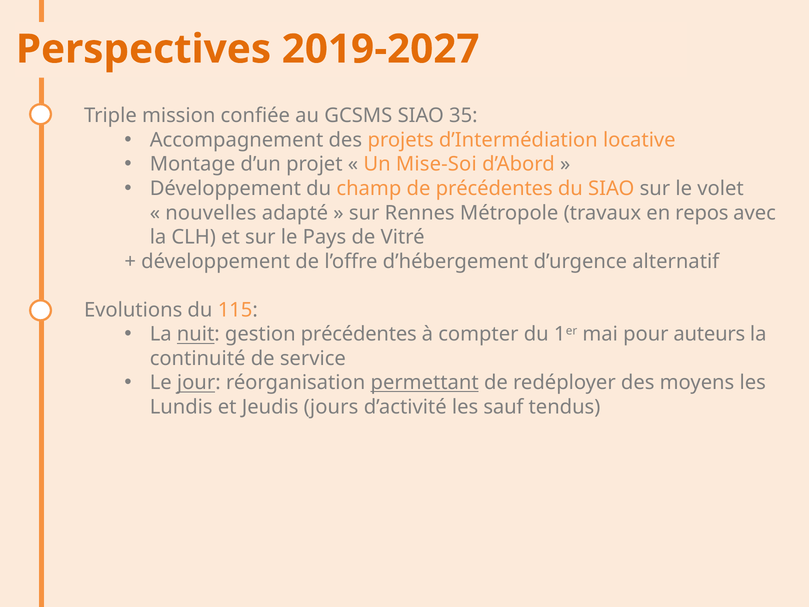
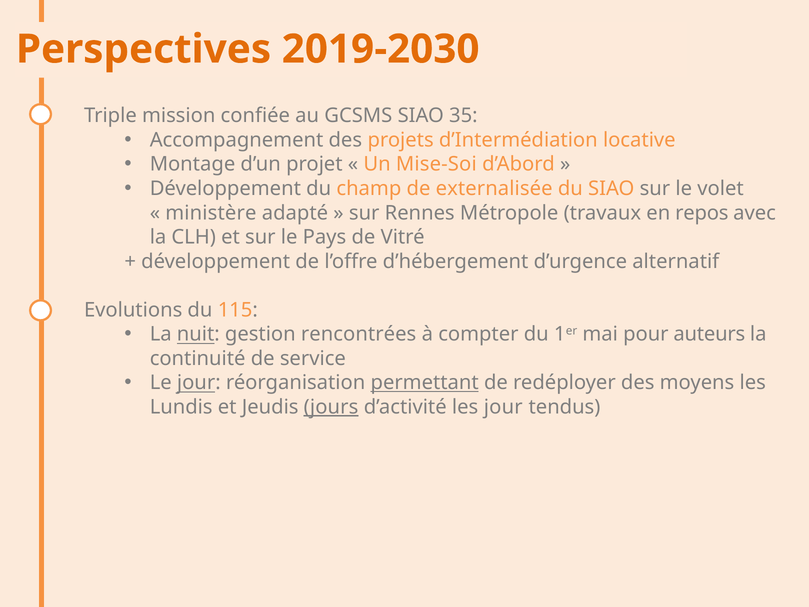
2019-2027: 2019-2027 -> 2019-2030
de précédentes: précédentes -> externalisée
nouvelles: nouvelles -> ministère
gestion précédentes: précédentes -> rencontrées
jours underline: none -> present
les sauf: sauf -> jour
